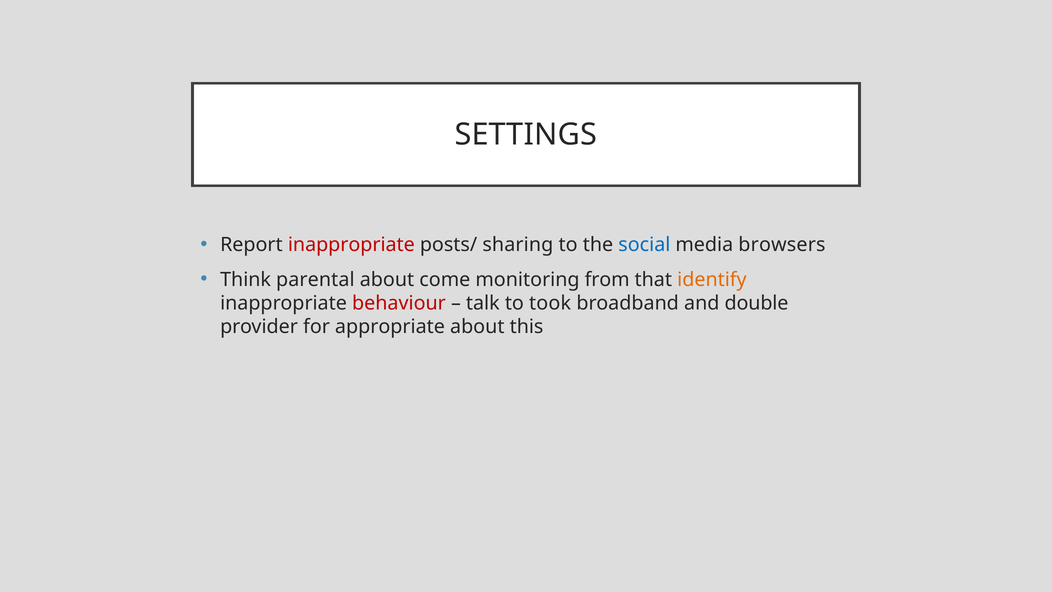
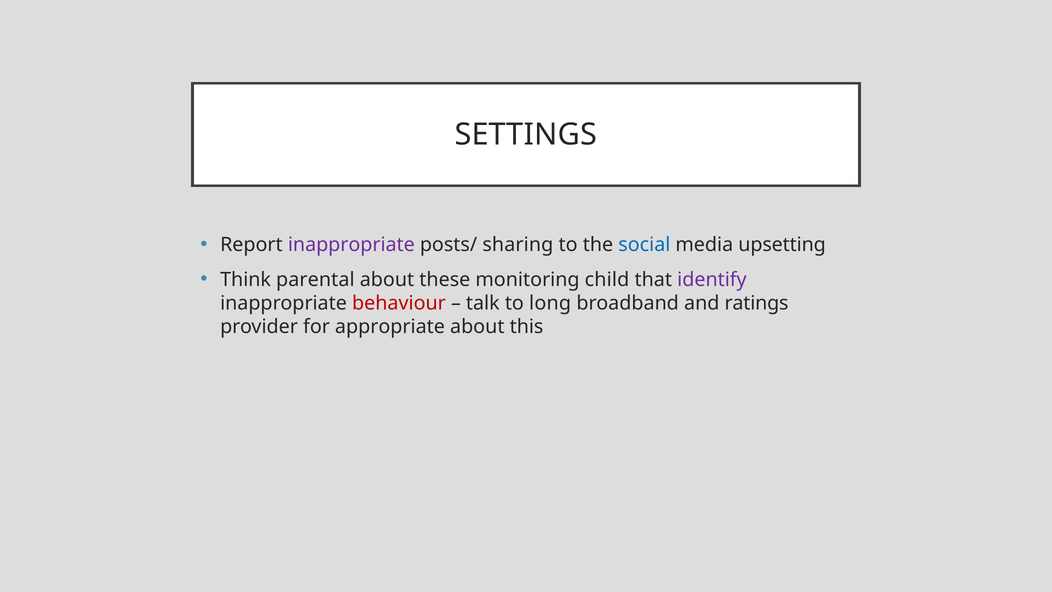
inappropriate at (351, 245) colour: red -> purple
browsers: browsers -> upsetting
come: come -> these
from: from -> child
identify colour: orange -> purple
took: took -> long
double: double -> ratings
